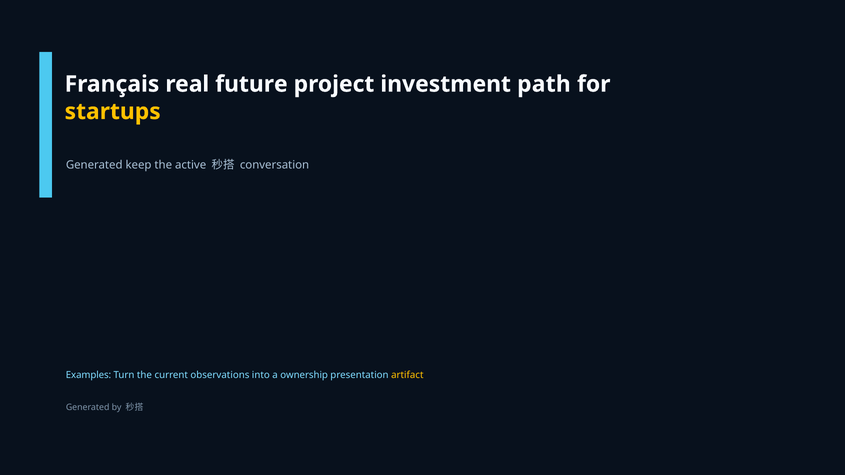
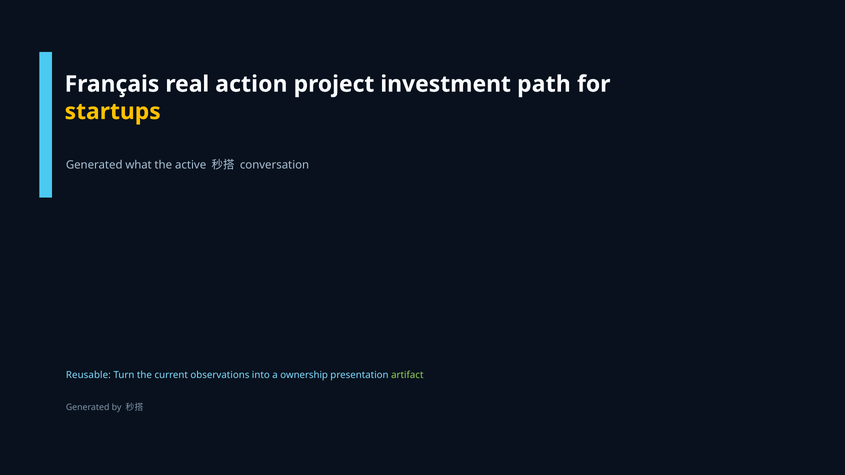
future: future -> action
keep: keep -> what
Examples: Examples -> Reusable
artifact colour: yellow -> light green
